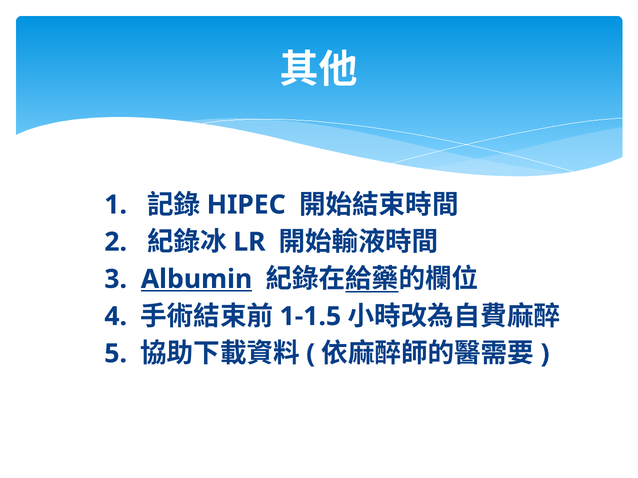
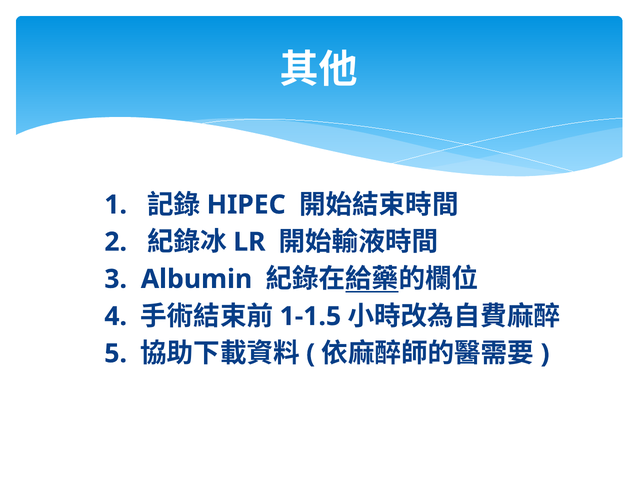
Albumin underline: present -> none
